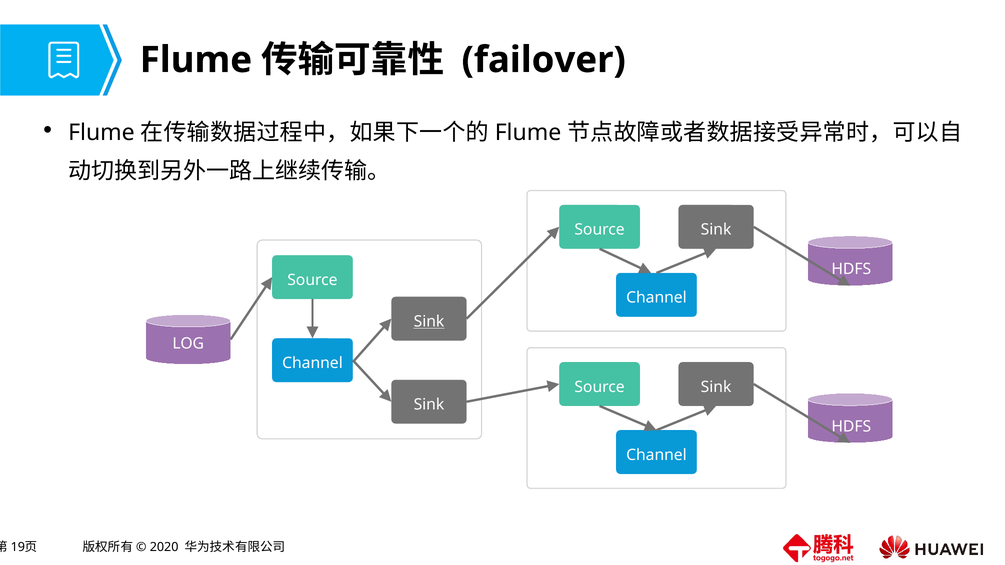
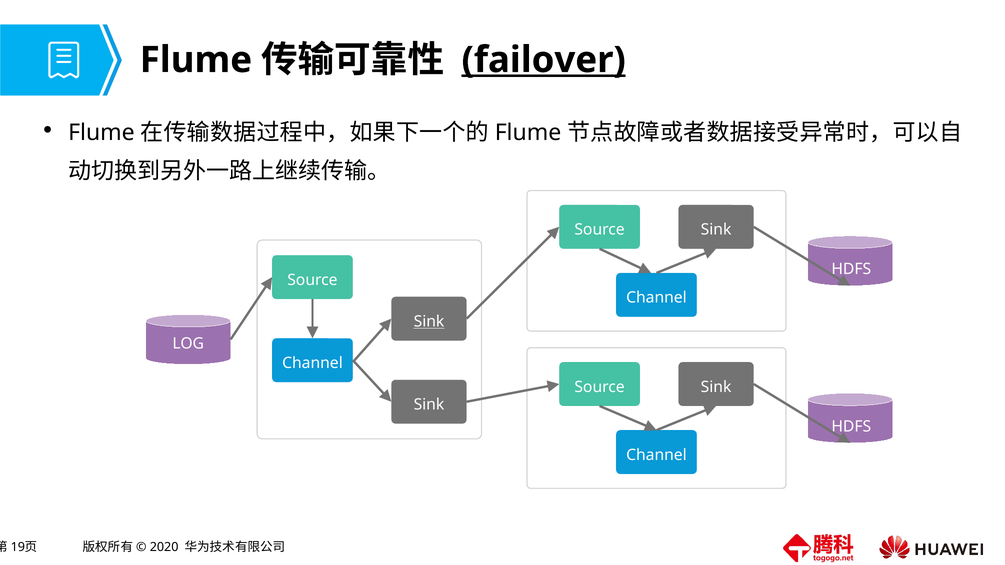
failover underline: none -> present
